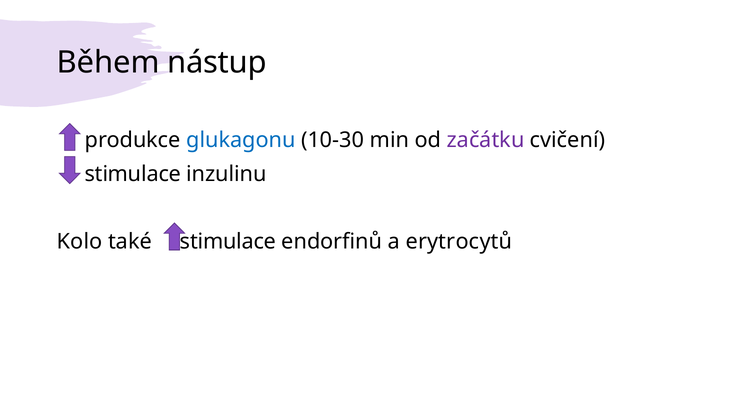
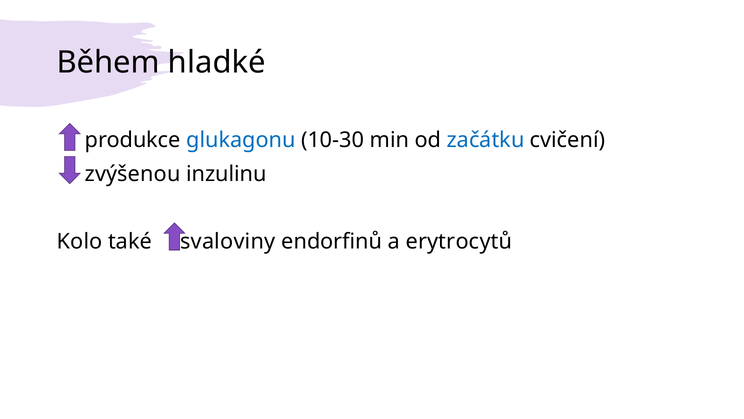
nástup: nástup -> hladké
začátku colour: purple -> blue
stimulace at (133, 174): stimulace -> zvýšenou
také stimulace: stimulace -> svaloviny
